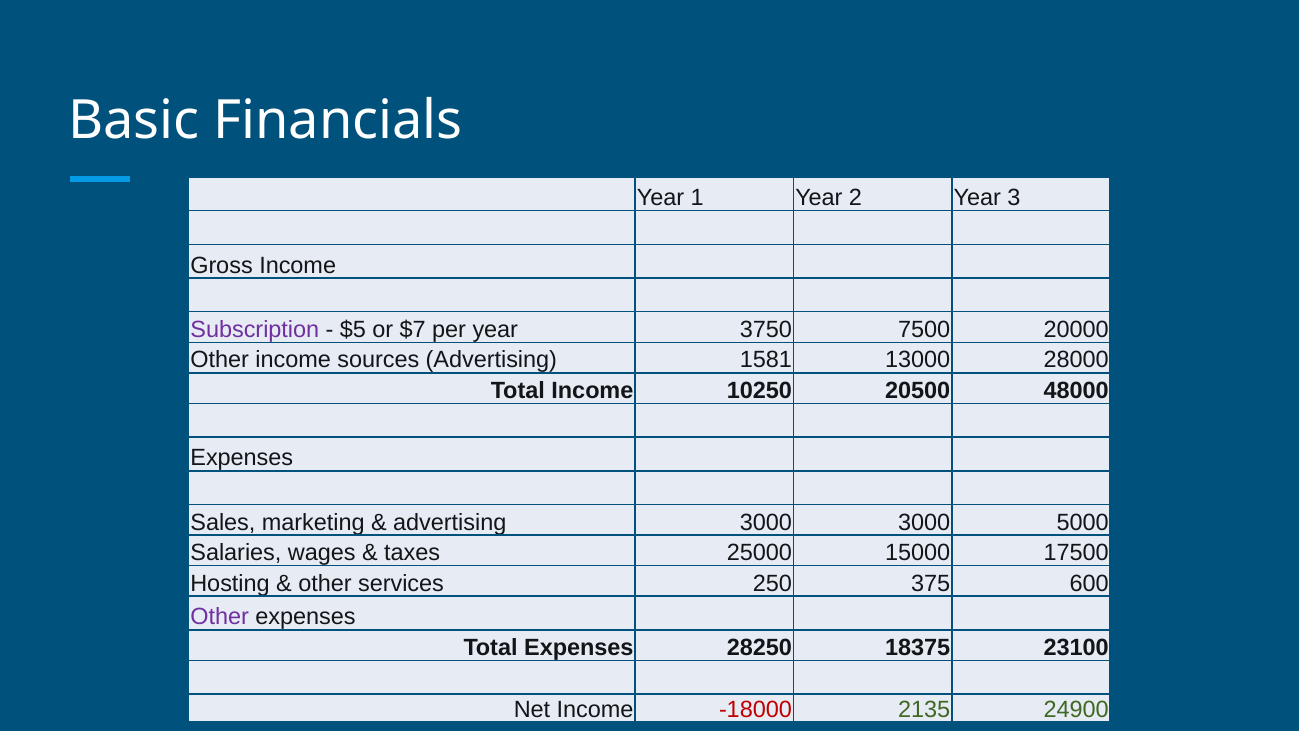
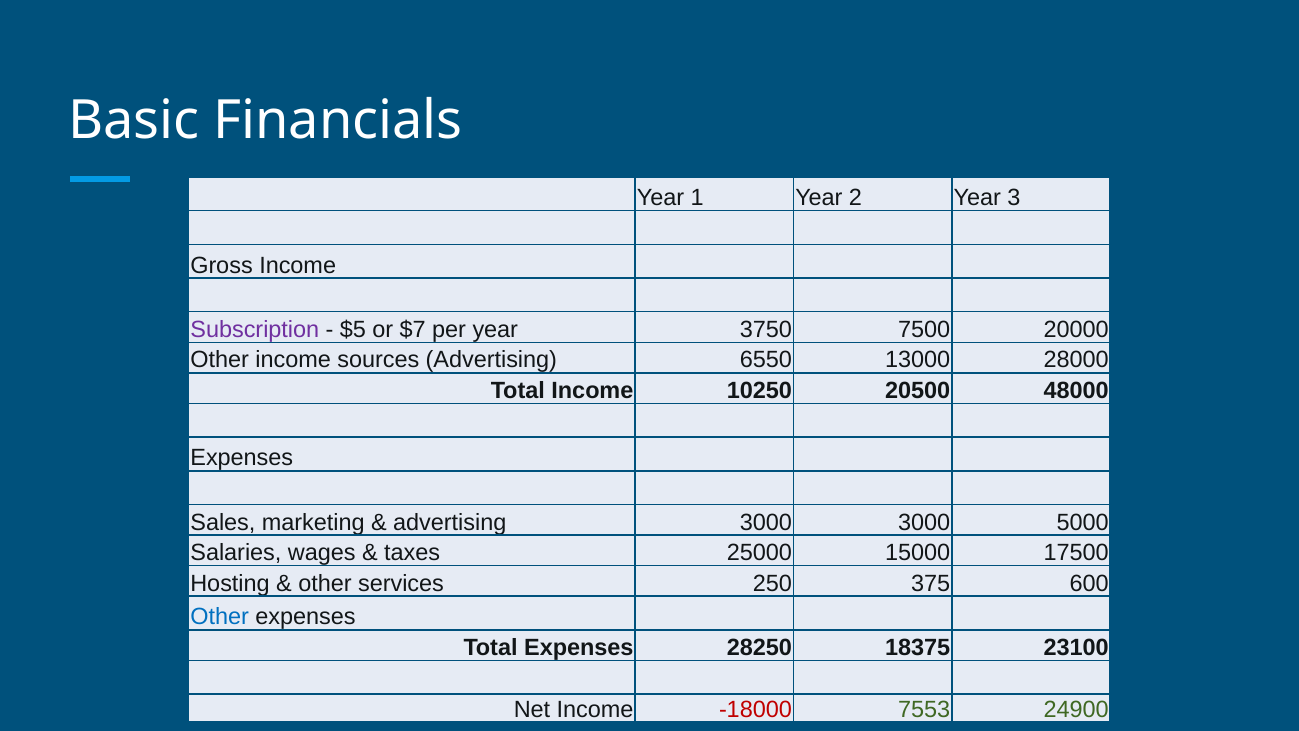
1581: 1581 -> 6550
Other at (220, 617) colour: purple -> blue
2135: 2135 -> 7553
